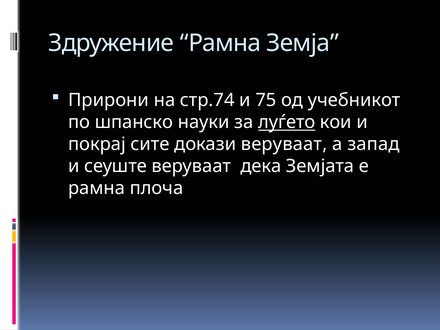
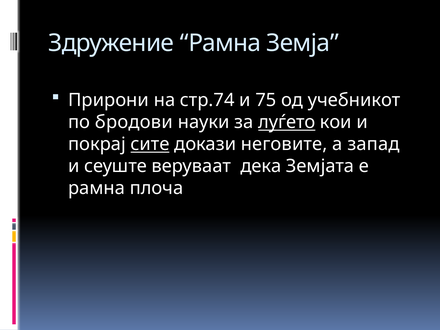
шпанско: шпанско -> бродови
сите underline: none -> present
докази веруваат: веруваат -> неговите
